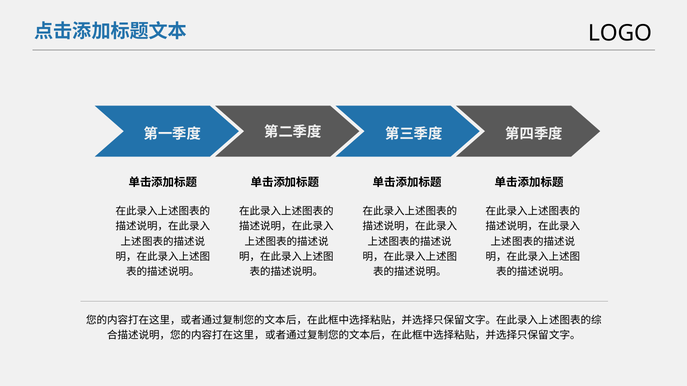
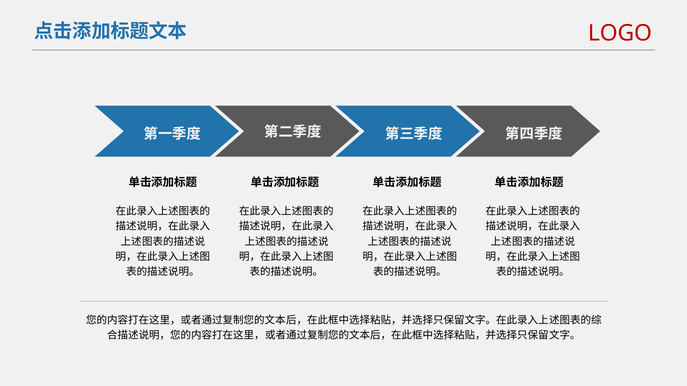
LOGO colour: black -> red
